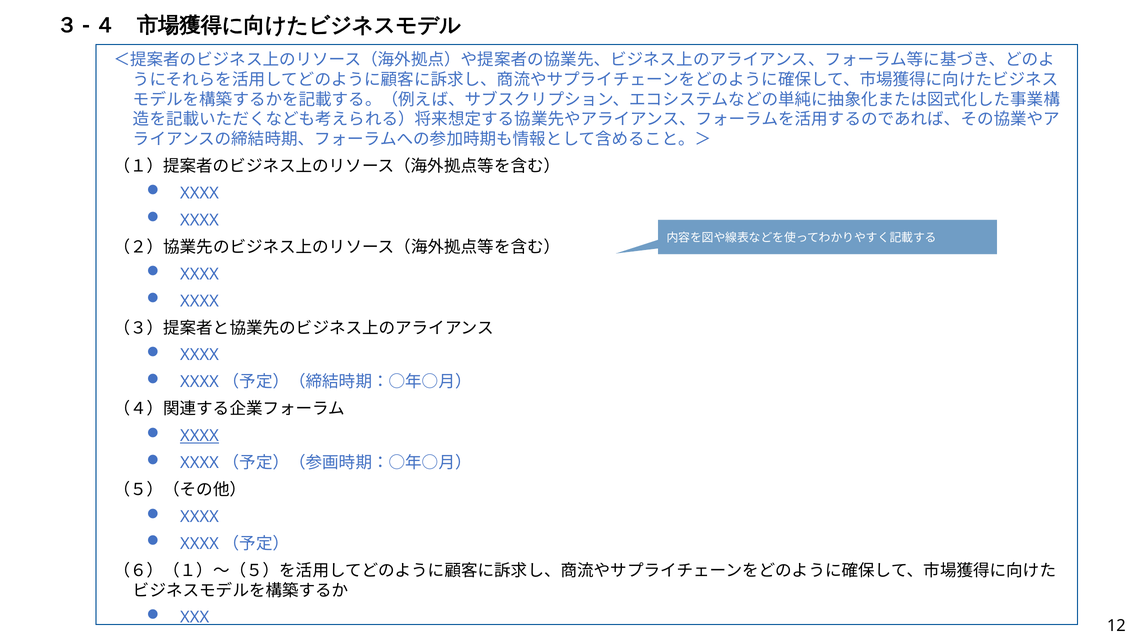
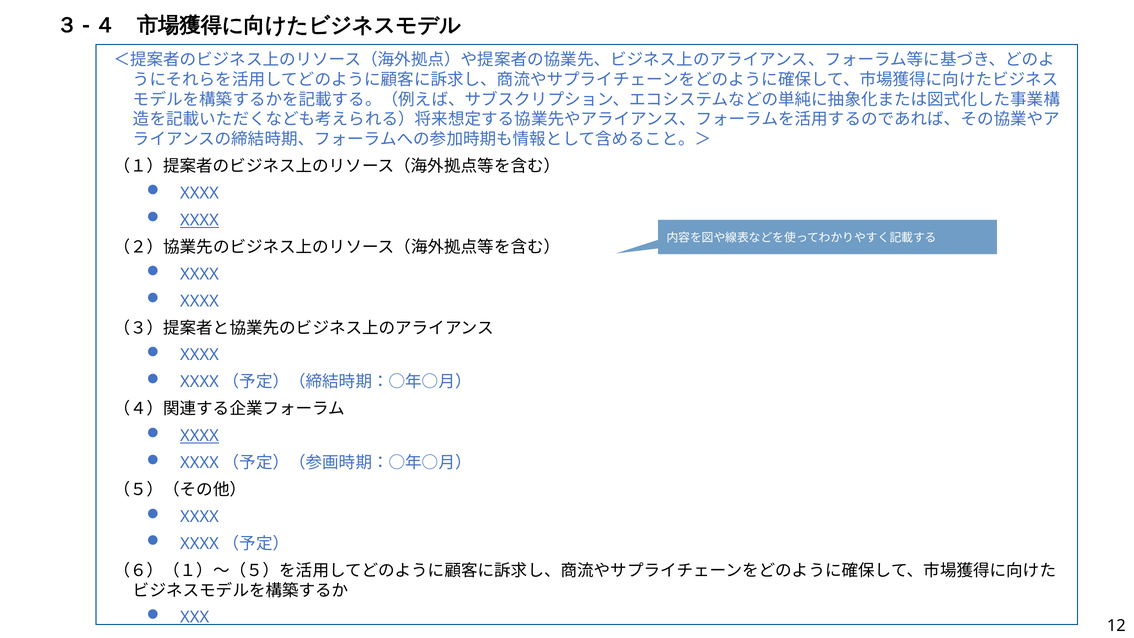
XXXX at (199, 220) underline: none -> present
